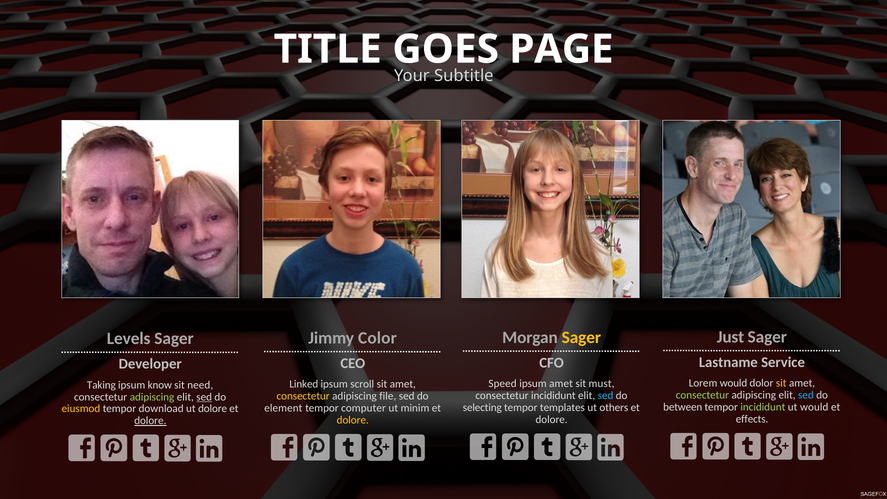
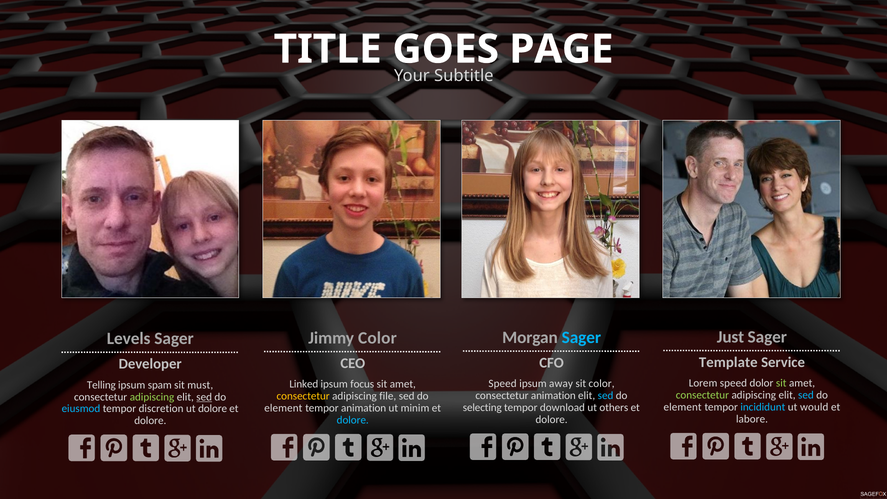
Sager at (581, 337) colour: yellow -> light blue
Lastname: Lastname -> Template
Lorem would: would -> speed
sit at (781, 383) colour: yellow -> light green
ipsum amet: amet -> away
sit must: must -> color
scroll: scroll -> focus
Taking: Taking -> Telling
know: know -> spam
need: need -> must
consectetur incididunt: incididunt -> animation
between at (683, 407): between -> element
incididunt at (763, 407) colour: light green -> light blue
templates: templates -> download
tempor computer: computer -> animation
eiusmod colour: yellow -> light blue
download: download -> discretion
effects: effects -> labore
dolore at (353, 420) colour: yellow -> light blue
dolore at (150, 421) underline: present -> none
